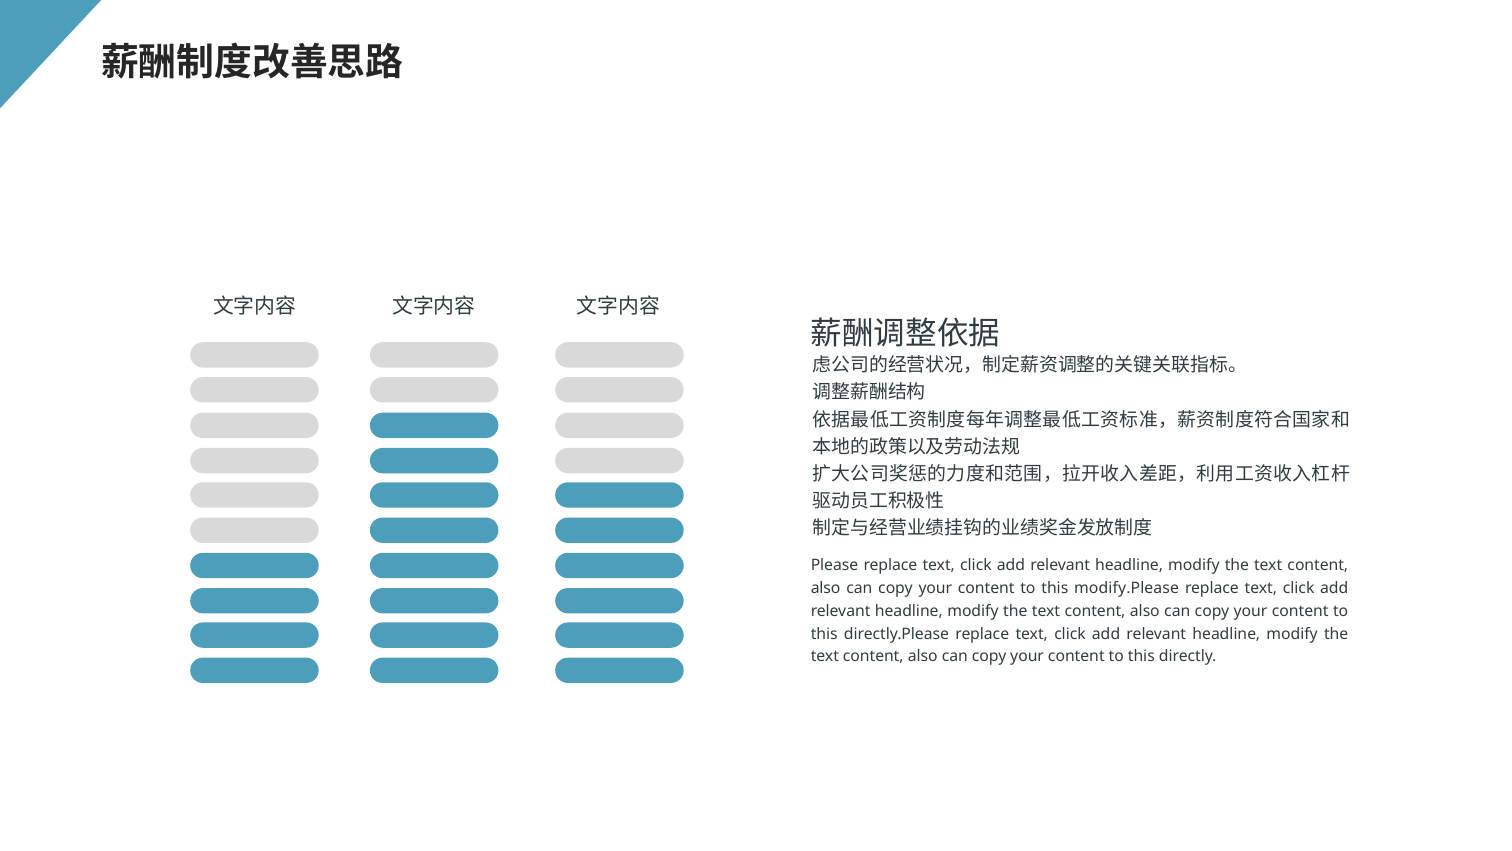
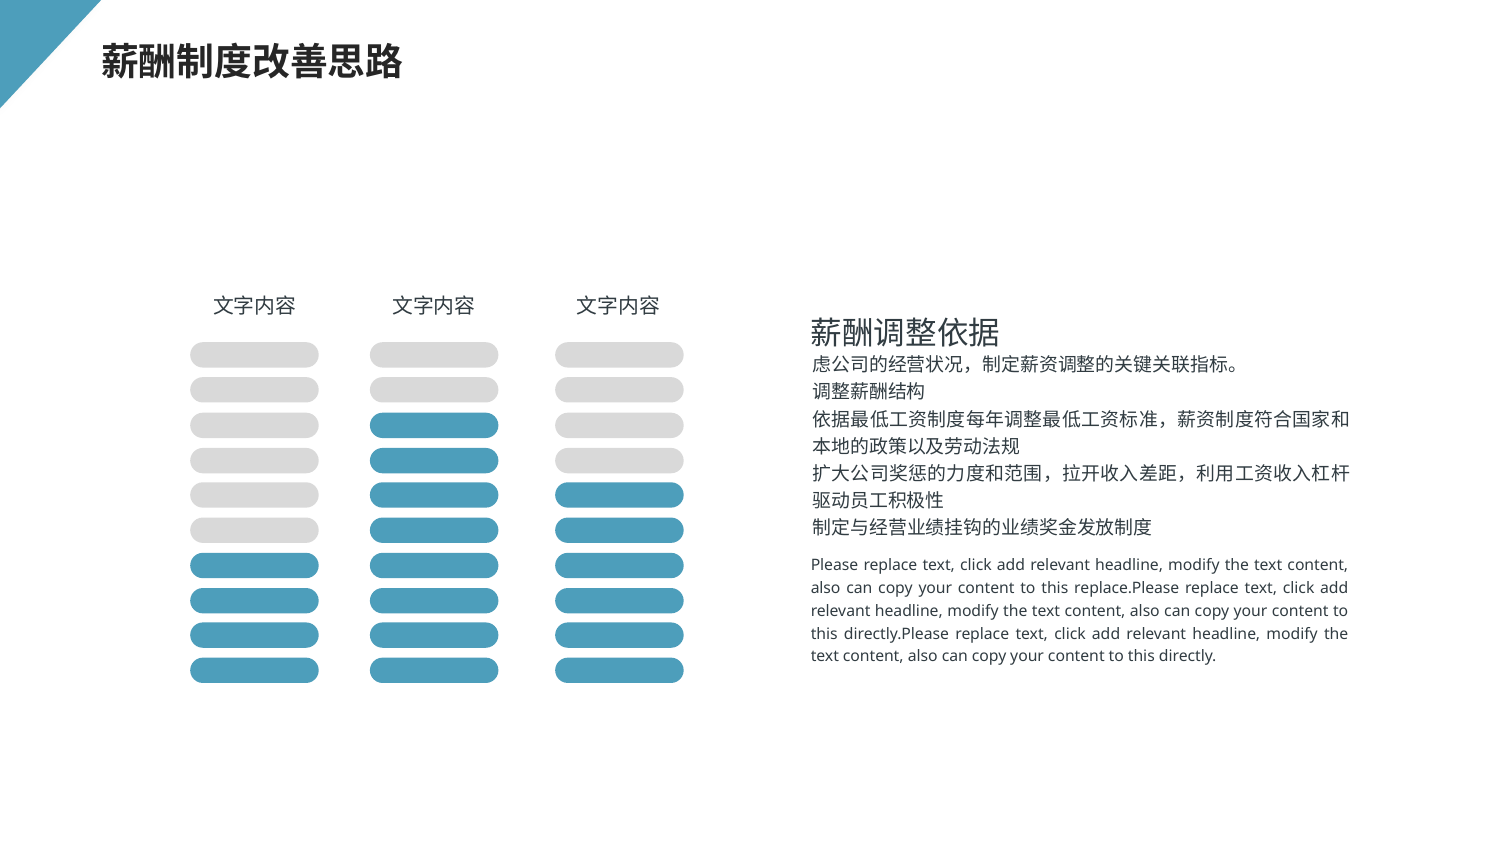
modify.Please: modify.Please -> replace.Please
